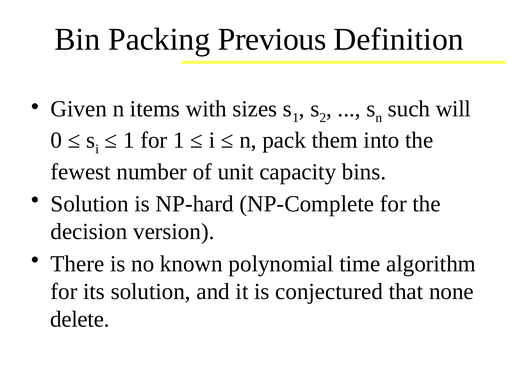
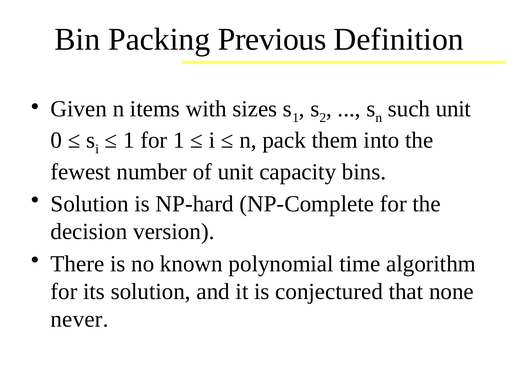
such will: will -> unit
delete: delete -> never
